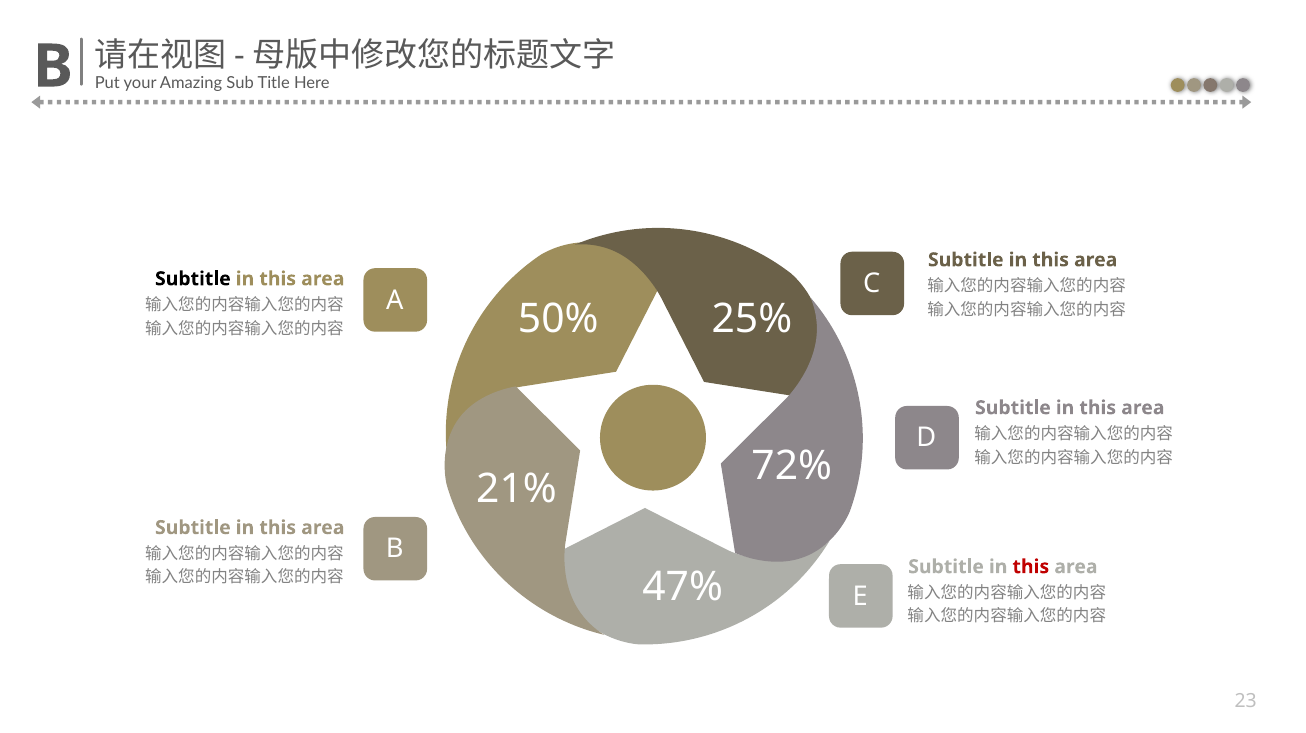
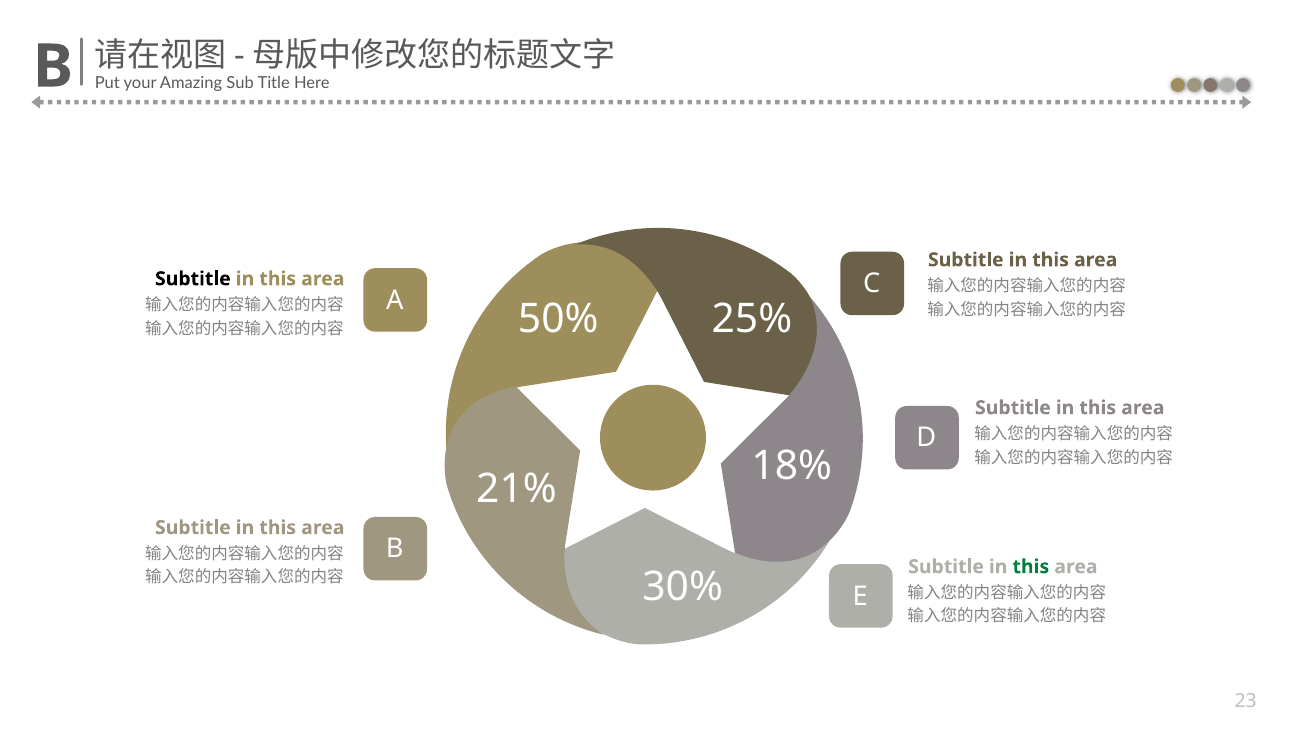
72%: 72% -> 18%
this at (1031, 567) colour: red -> green
47%: 47% -> 30%
